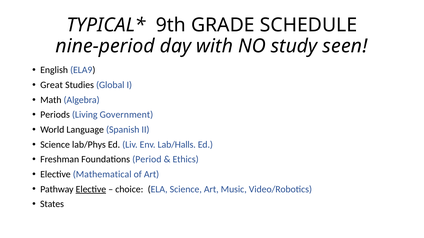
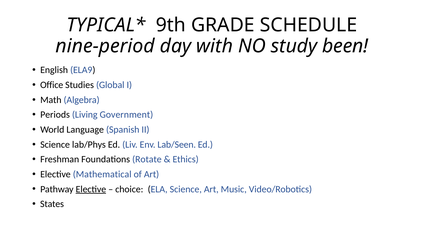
seen: seen -> been
Great: Great -> Office
Lab/Halls: Lab/Halls -> Lab/Seen
Period: Period -> Rotate
